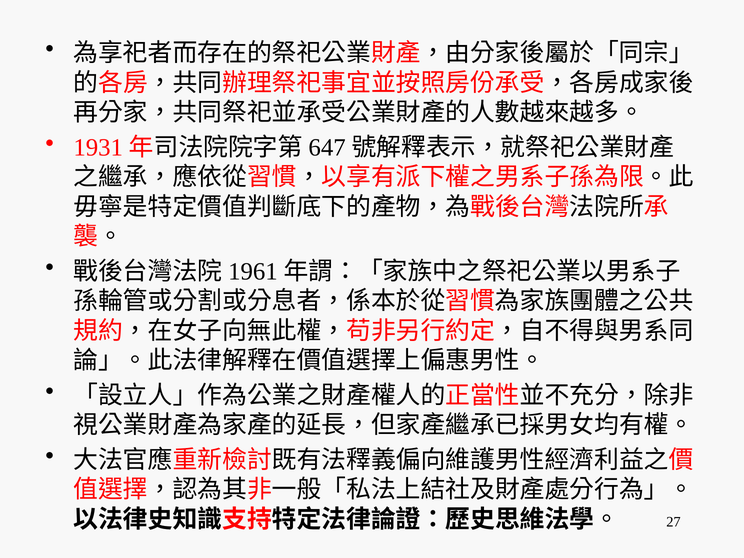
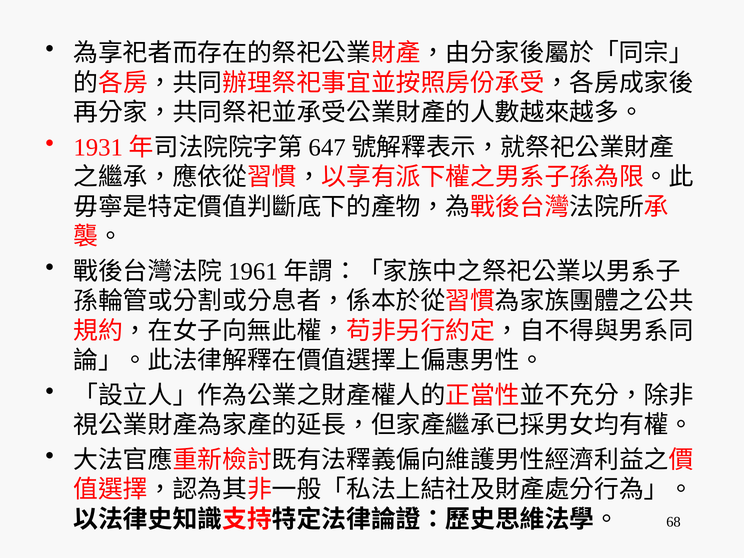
27: 27 -> 68
